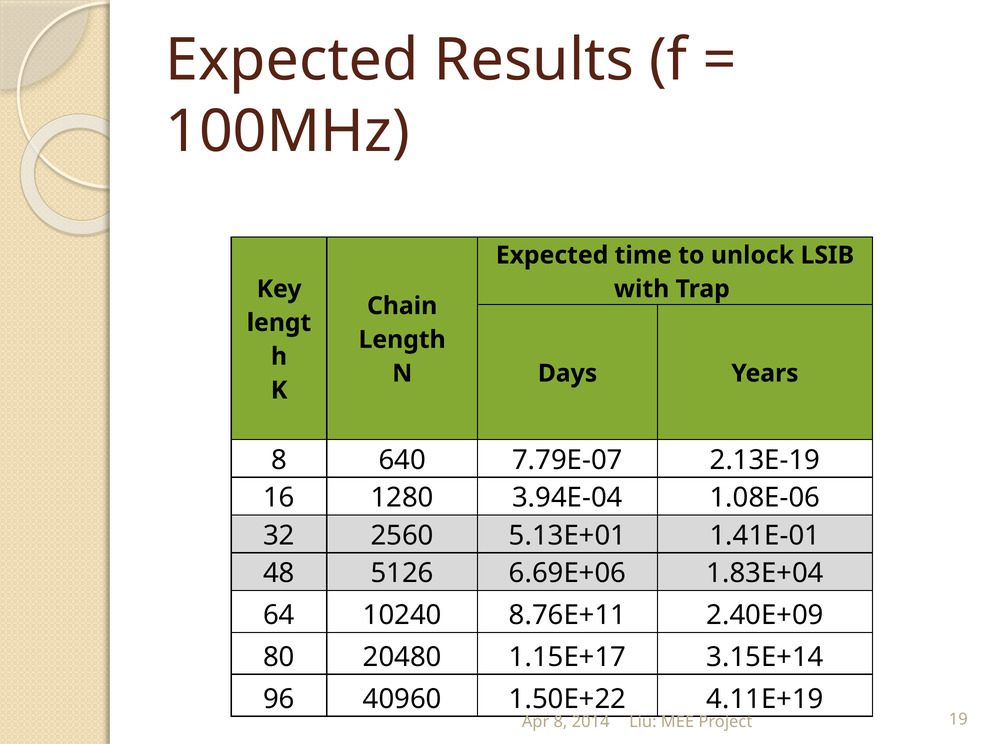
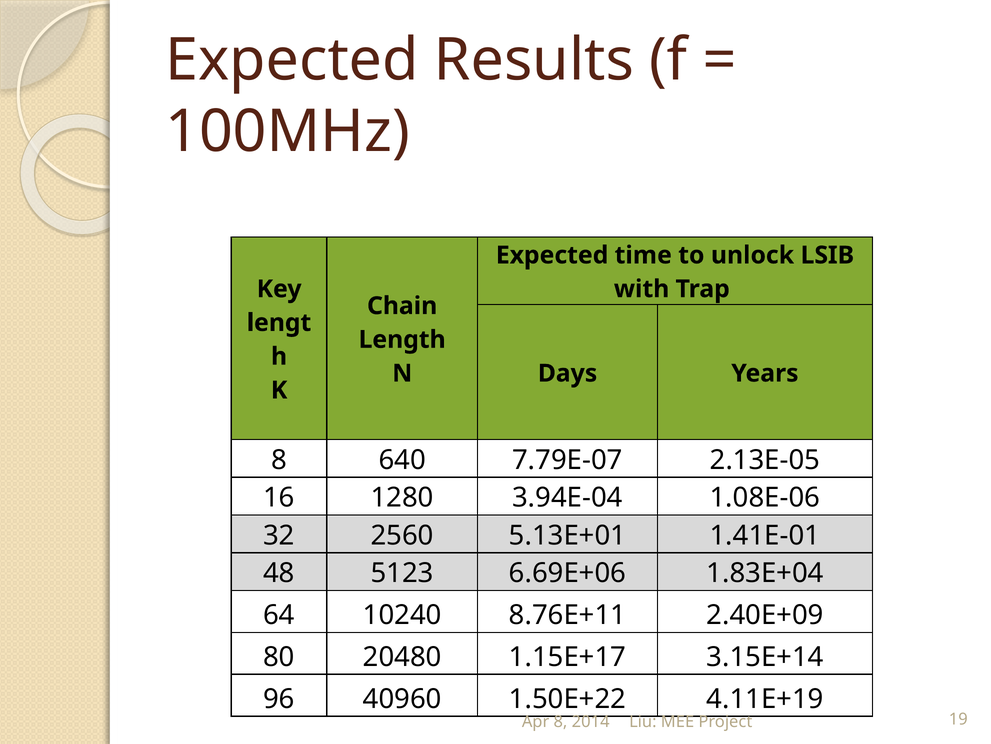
2.13E-19: 2.13E-19 -> 2.13E-05
5126: 5126 -> 5123
